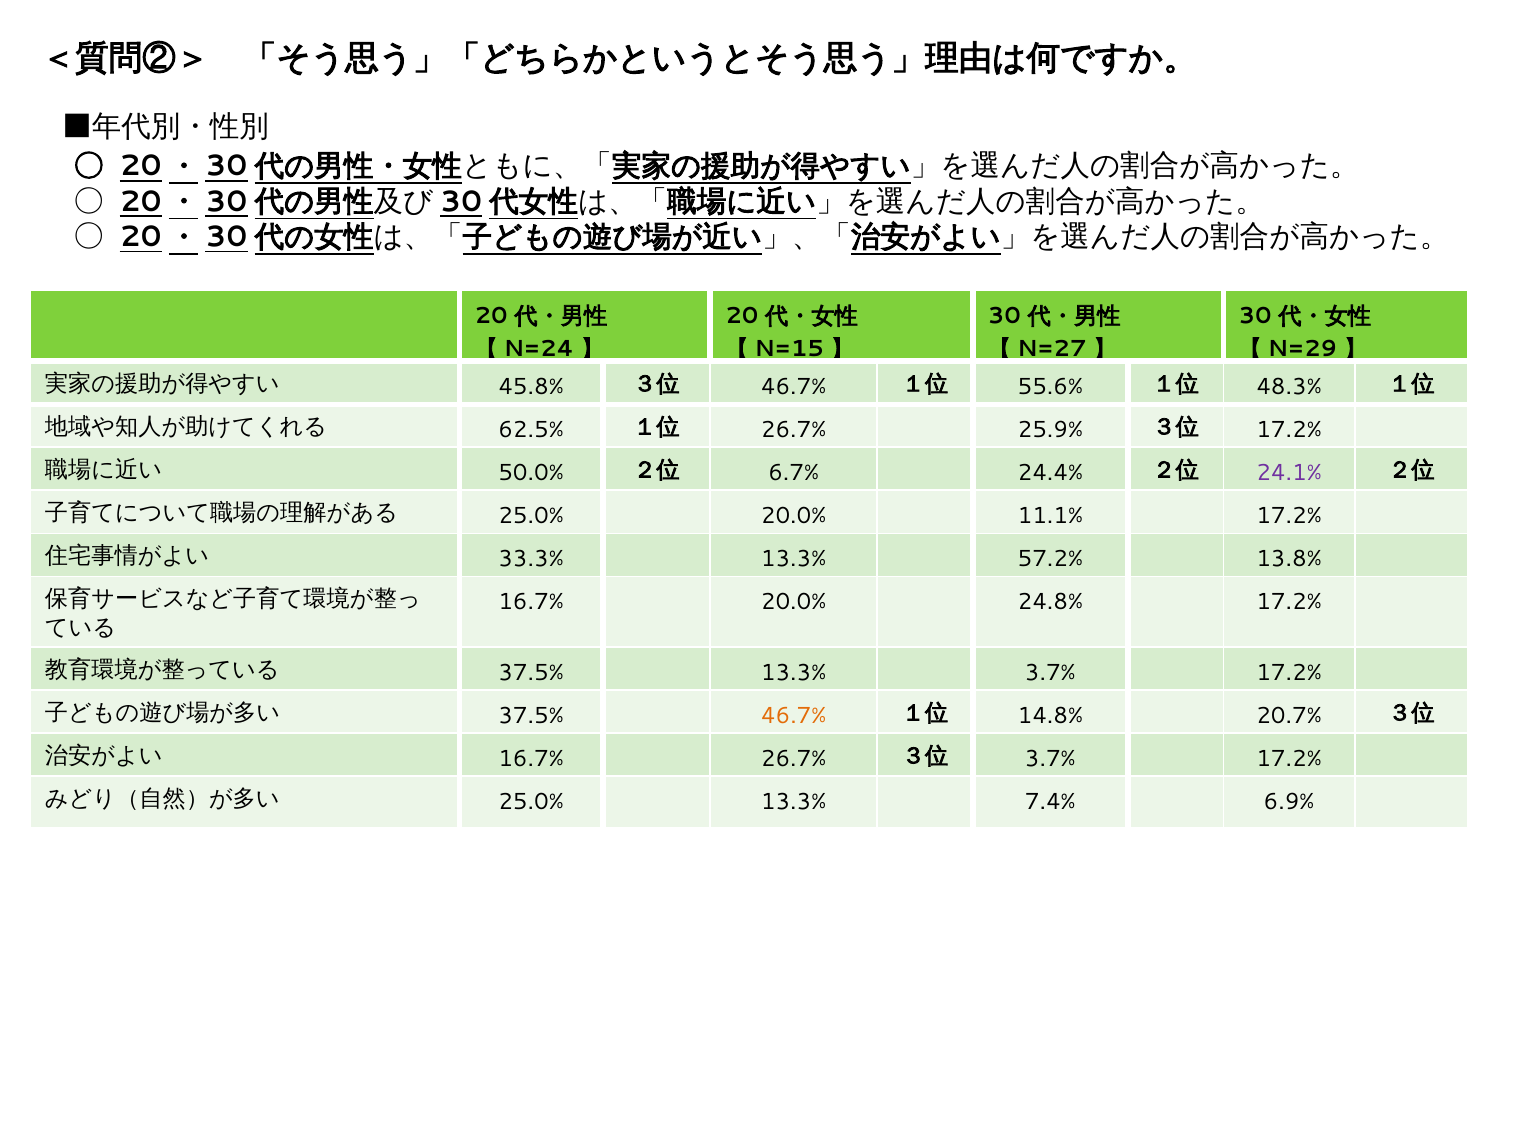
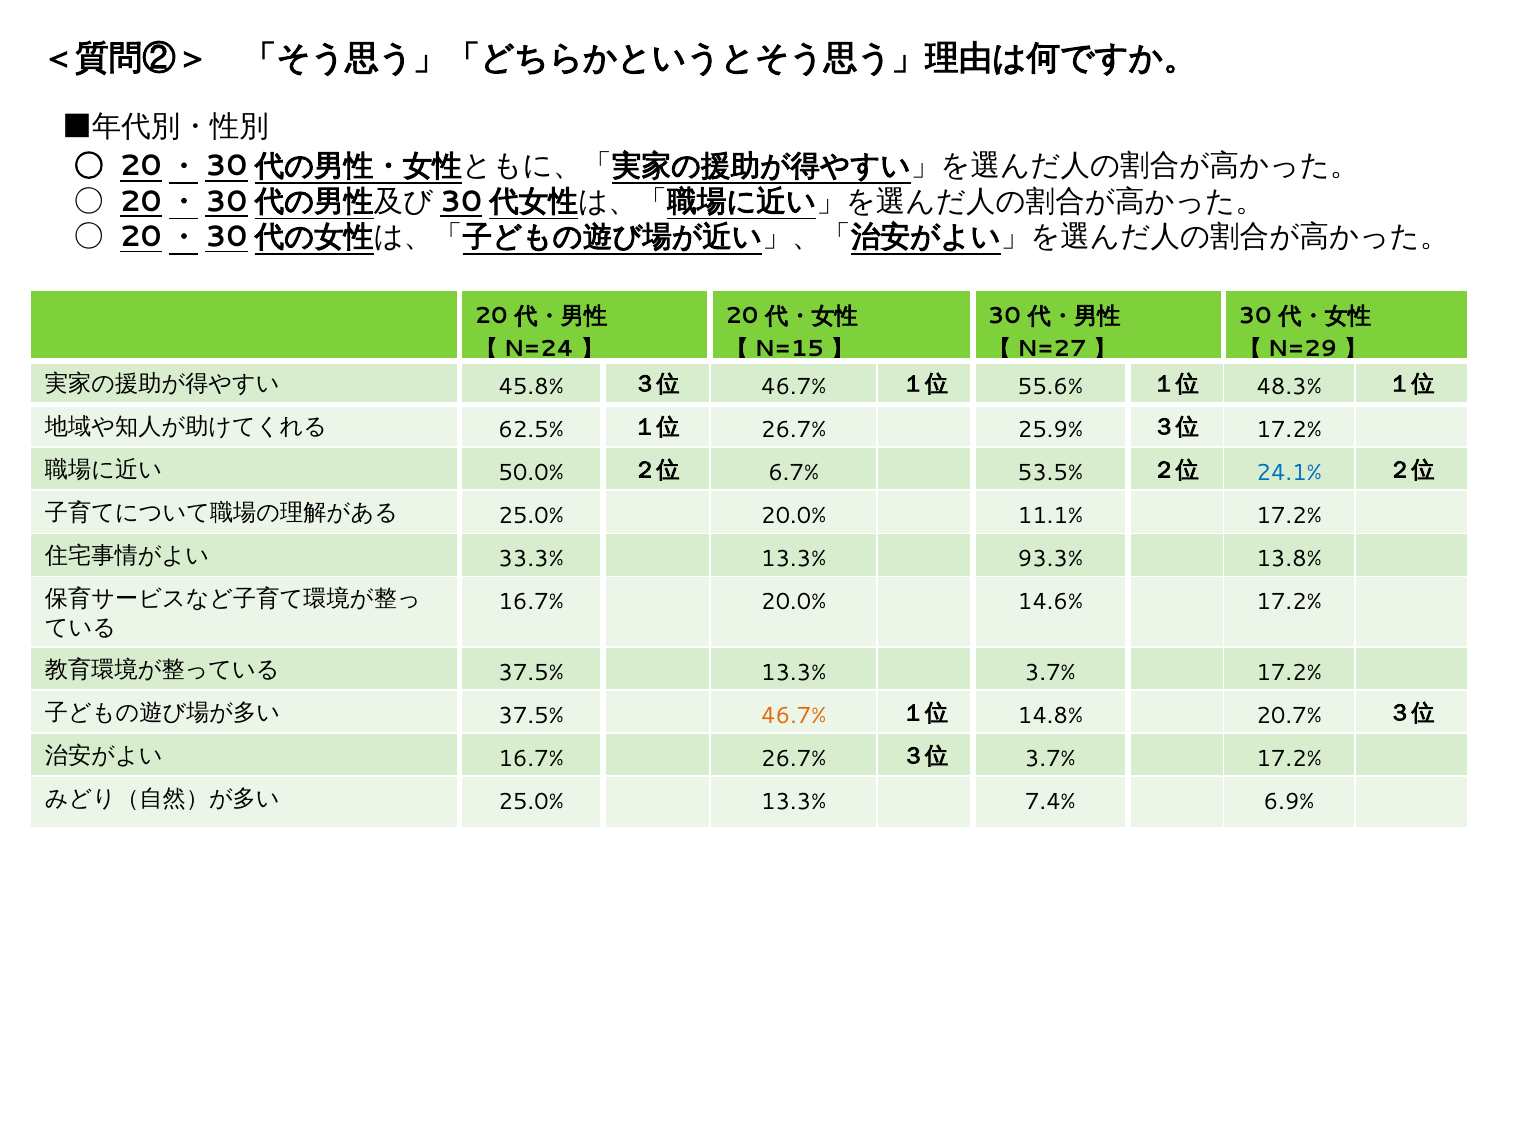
24.4%: 24.4% -> 53.5%
24.1% colour: purple -> blue
57.2%: 57.2% -> 93.3%
24.8%: 24.8% -> 14.6%
